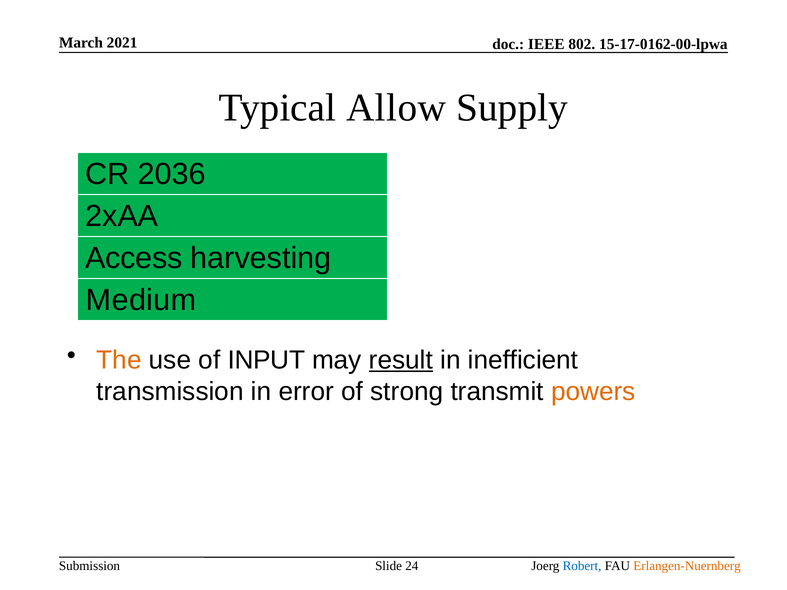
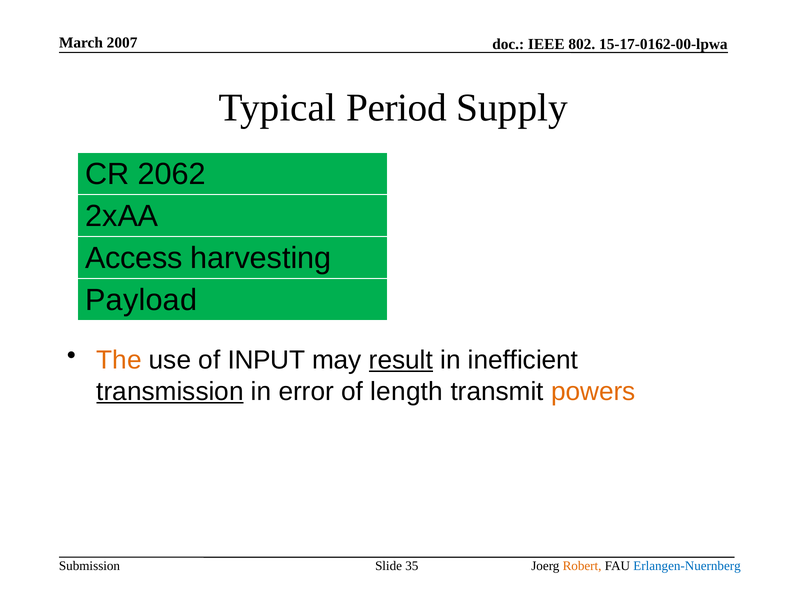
2021: 2021 -> 2007
Allow: Allow -> Period
2036: 2036 -> 2062
Medium: Medium -> Payload
transmission underline: none -> present
strong: strong -> length
24: 24 -> 35
Robert colour: blue -> orange
Erlangen-Nuernberg colour: orange -> blue
